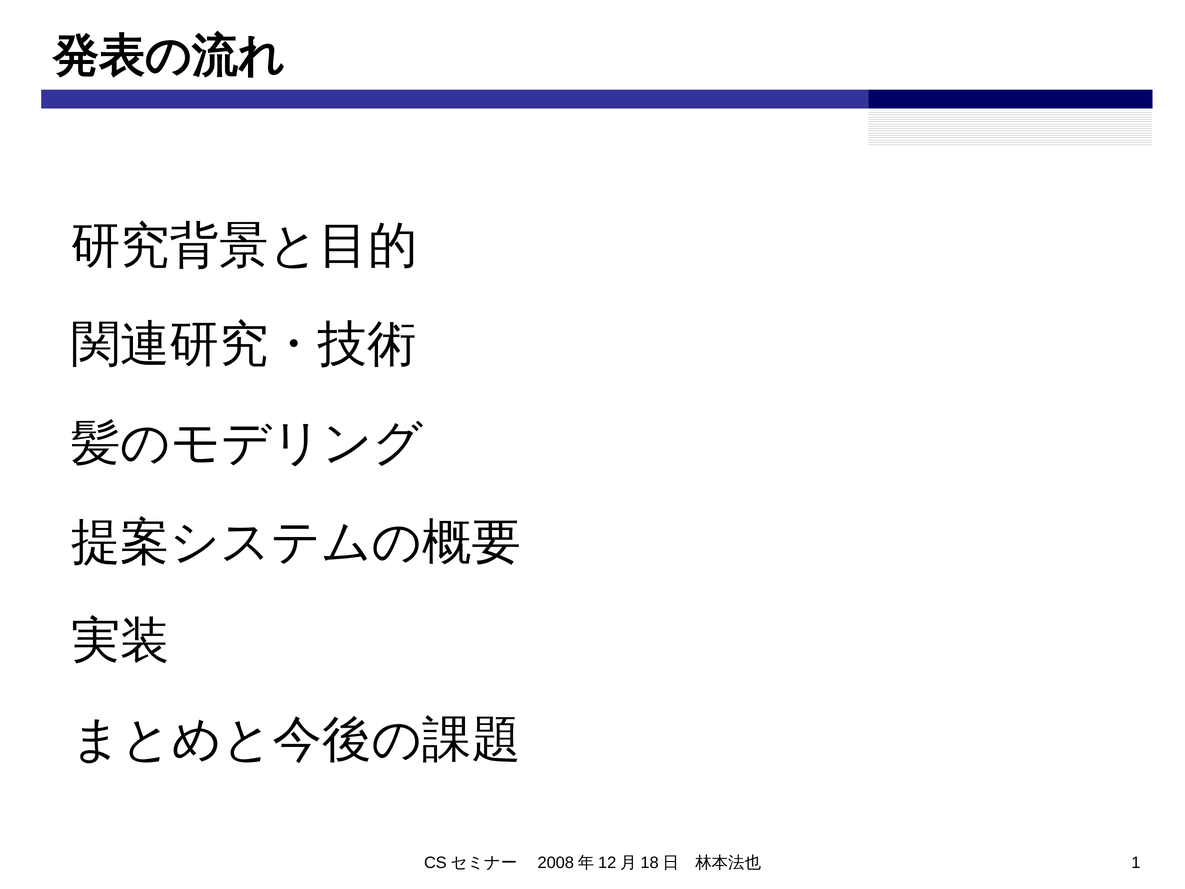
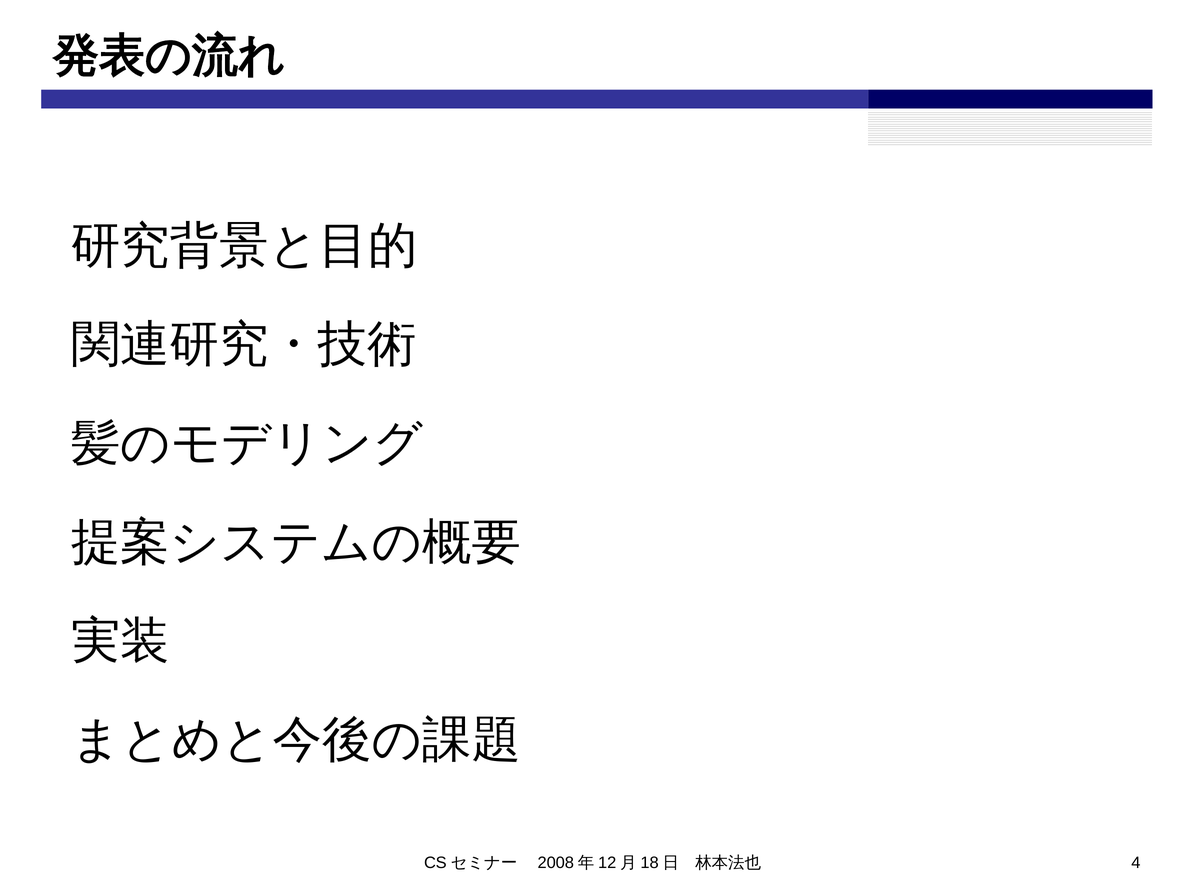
1: 1 -> 4
